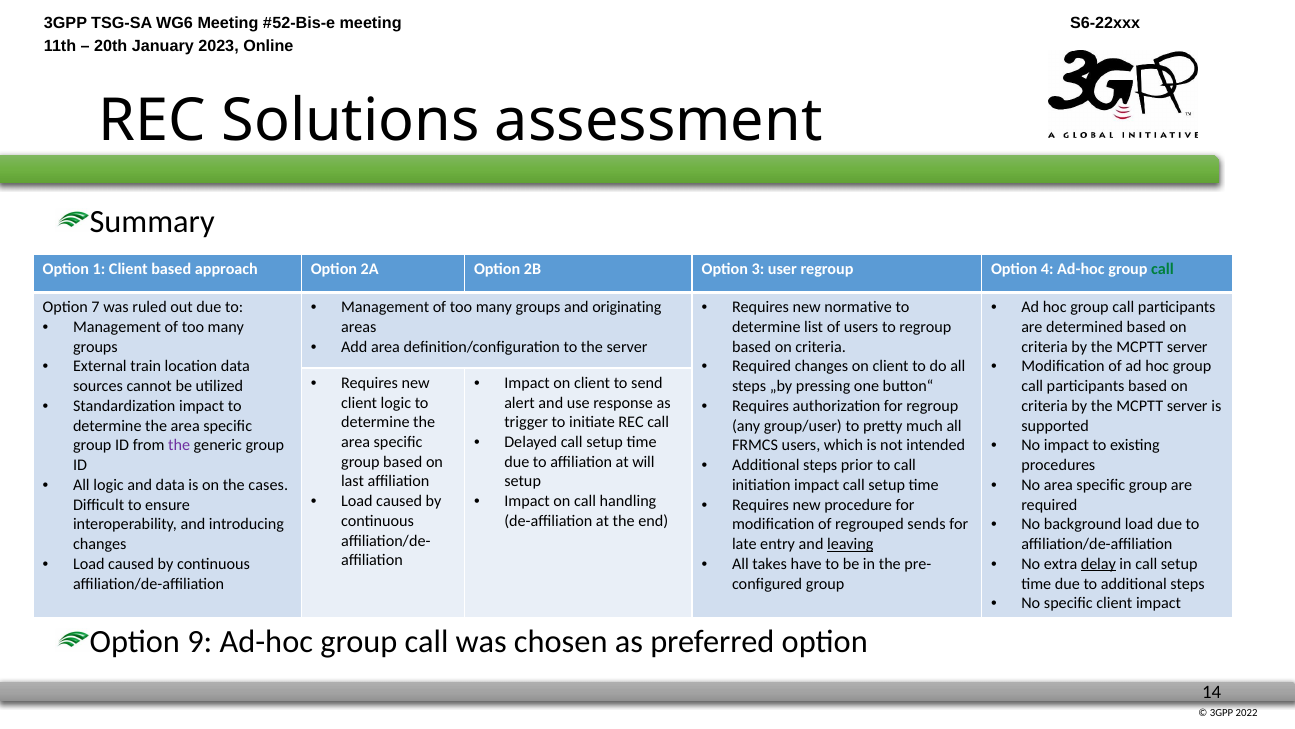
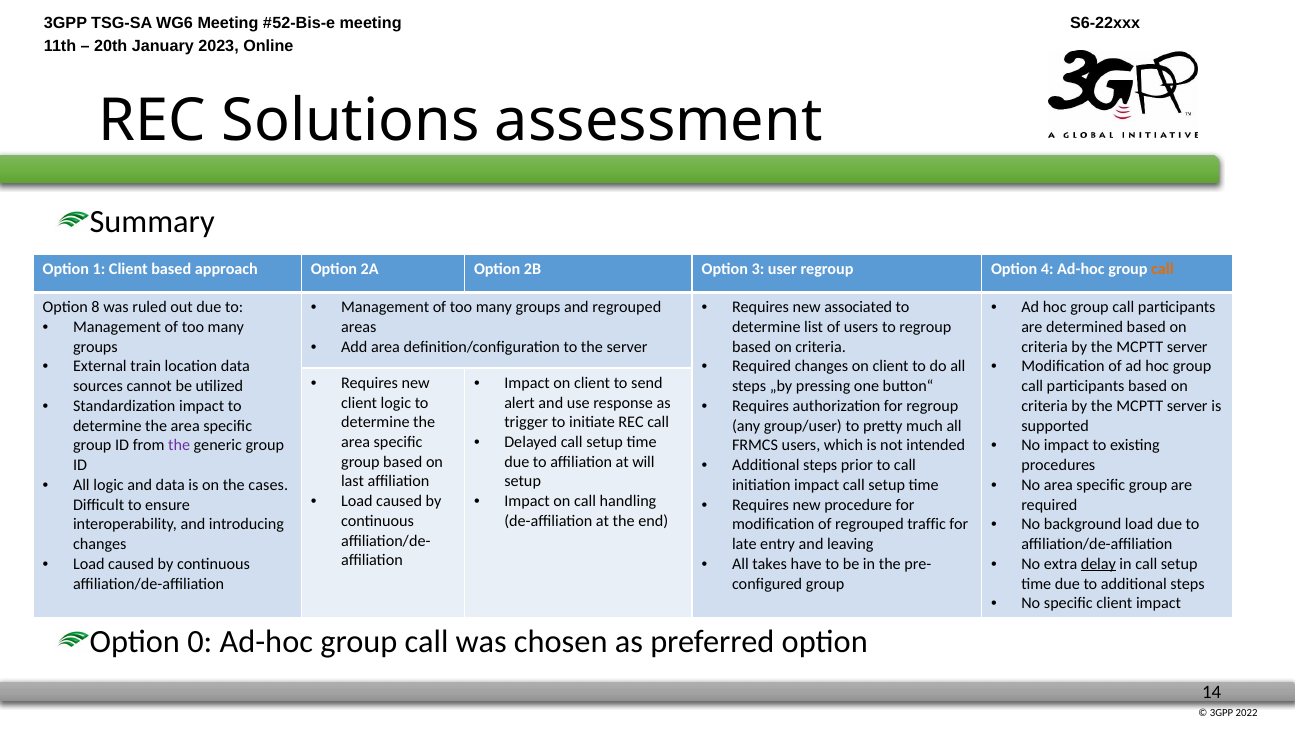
call at (1163, 269) colour: green -> orange
and originating: originating -> regrouped
normative: normative -> associated
7: 7 -> 8
sends: sends -> traffic
leaving underline: present -> none
9: 9 -> 0
